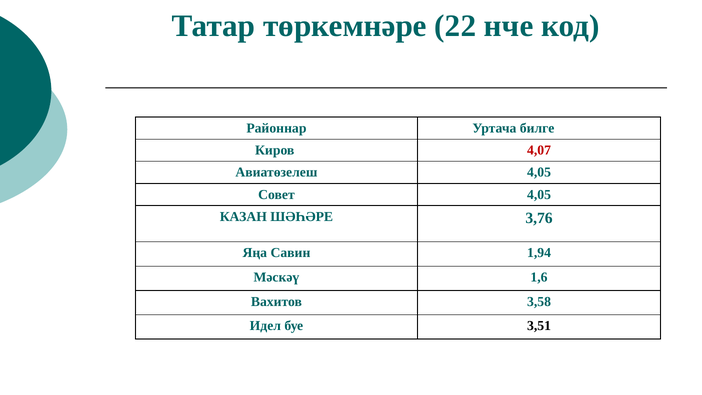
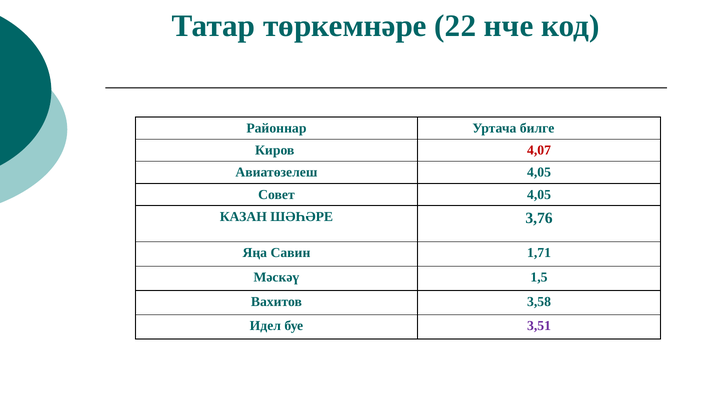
1,94: 1,94 -> 1,71
1,6: 1,6 -> 1,5
3,51 colour: black -> purple
